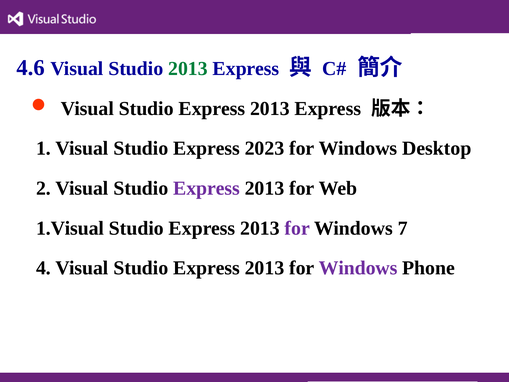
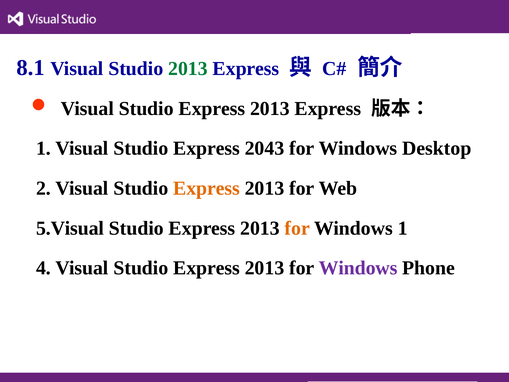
4.6: 4.6 -> 8.1
2023: 2023 -> 2043
Express at (207, 188) colour: purple -> orange
1.Visual: 1.Visual -> 5.Visual
for at (297, 228) colour: purple -> orange
Windows 7: 7 -> 1
